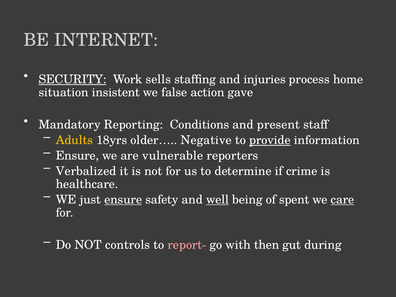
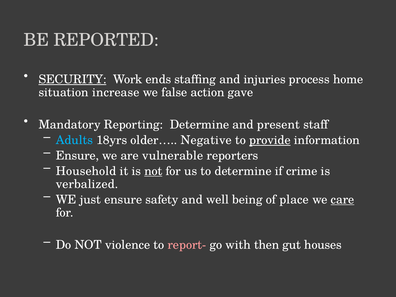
INTERNET: INTERNET -> REPORTED
sells: sells -> ends
insistent: insistent -> increase
Reporting Conditions: Conditions -> Determine
Adults colour: yellow -> light blue
Verbalized: Verbalized -> Household
not at (153, 171) underline: none -> present
healthcare: healthcare -> verbalized
ensure at (123, 200) underline: present -> none
well underline: present -> none
spent: spent -> place
controls: controls -> violence
during: during -> houses
